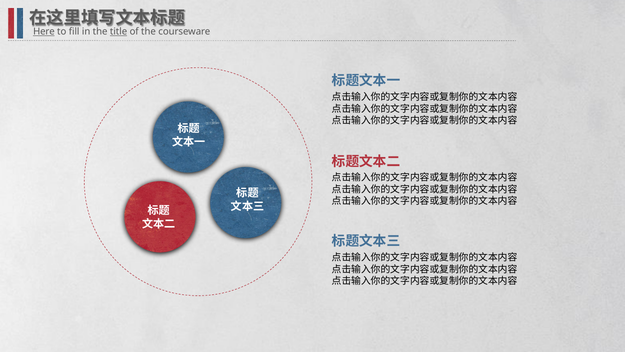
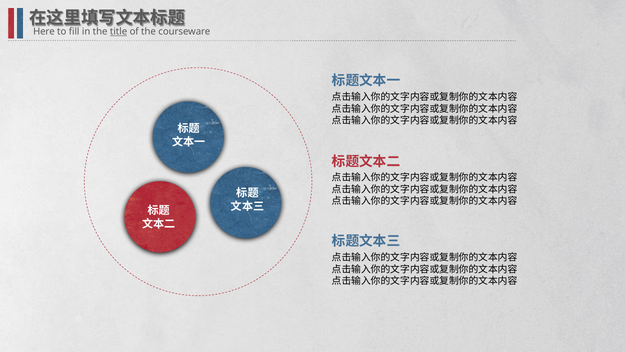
Here underline: present -> none
